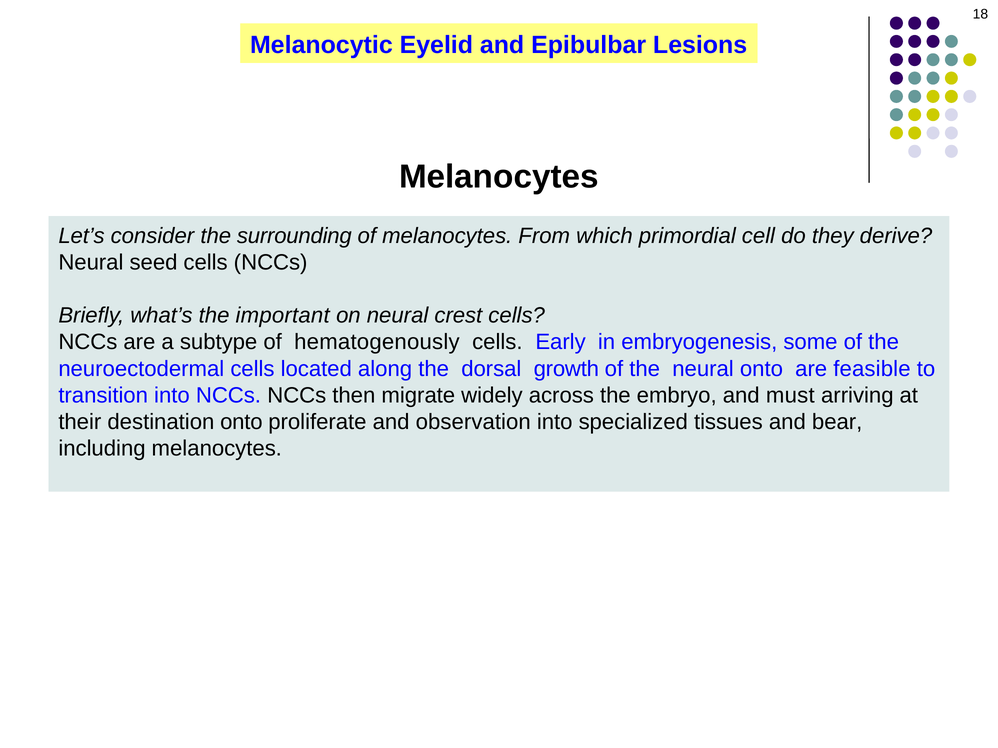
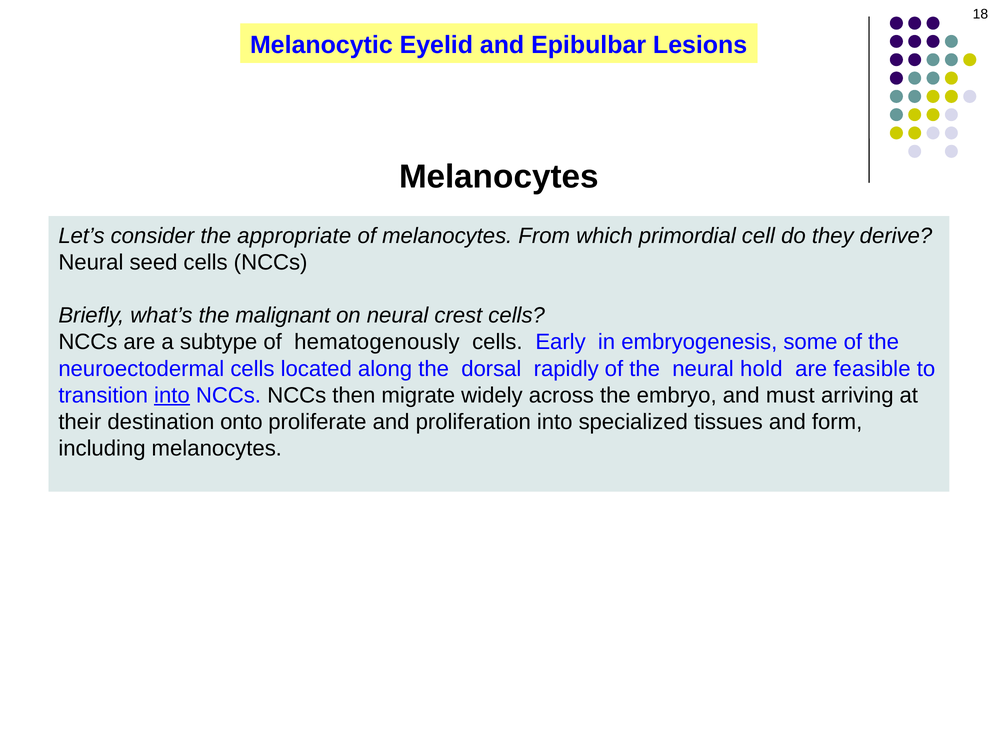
surrounding: surrounding -> appropriate
important: important -> malignant
growth: growth -> rapidly
neural onto: onto -> hold
into at (172, 396) underline: none -> present
observation: observation -> proliferation
bear: bear -> form
